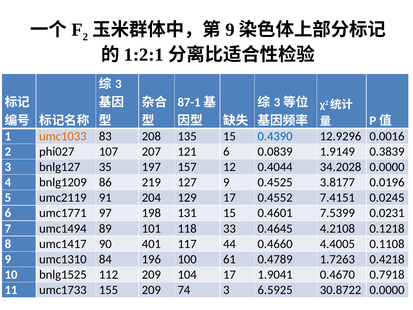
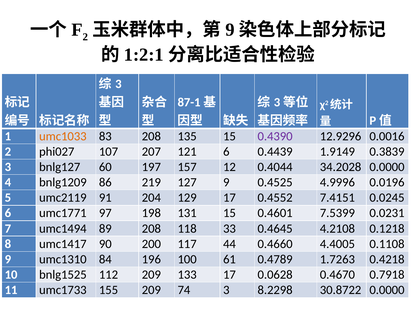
0.4390 colour: blue -> purple
0.0839: 0.0839 -> 0.4439
35: 35 -> 60
3.8177: 3.8177 -> 4.9996
89 101: 101 -> 208
401: 401 -> 200
104: 104 -> 133
1.9041: 1.9041 -> 0.0628
6.5925: 6.5925 -> 8.2298
